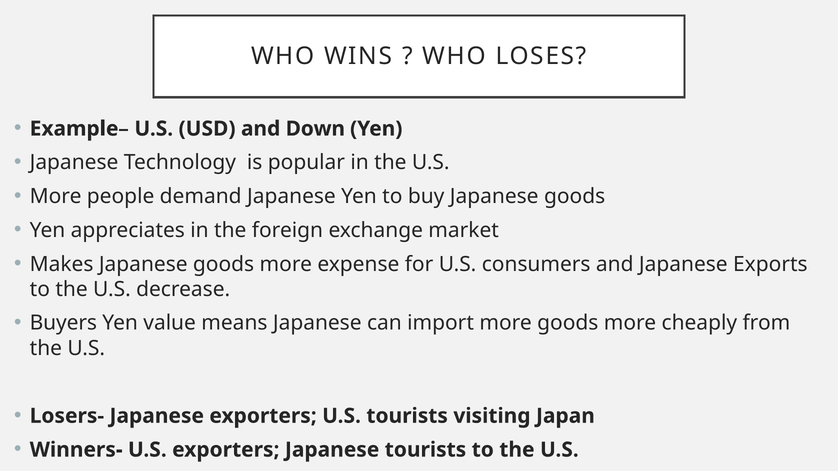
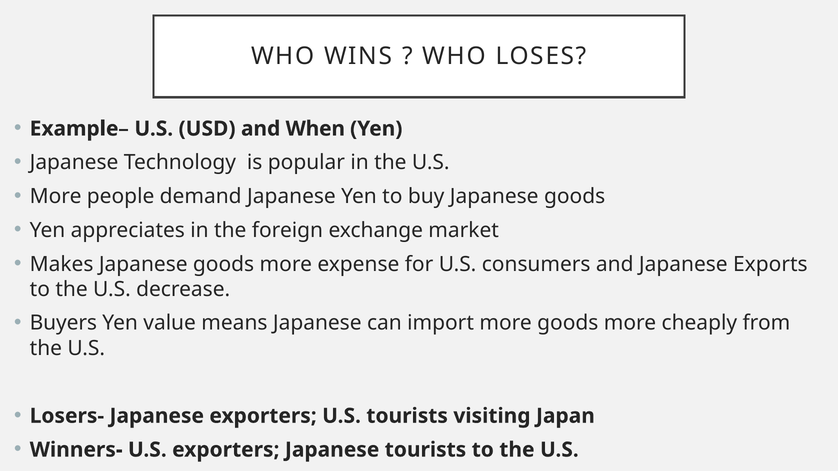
Down: Down -> When
